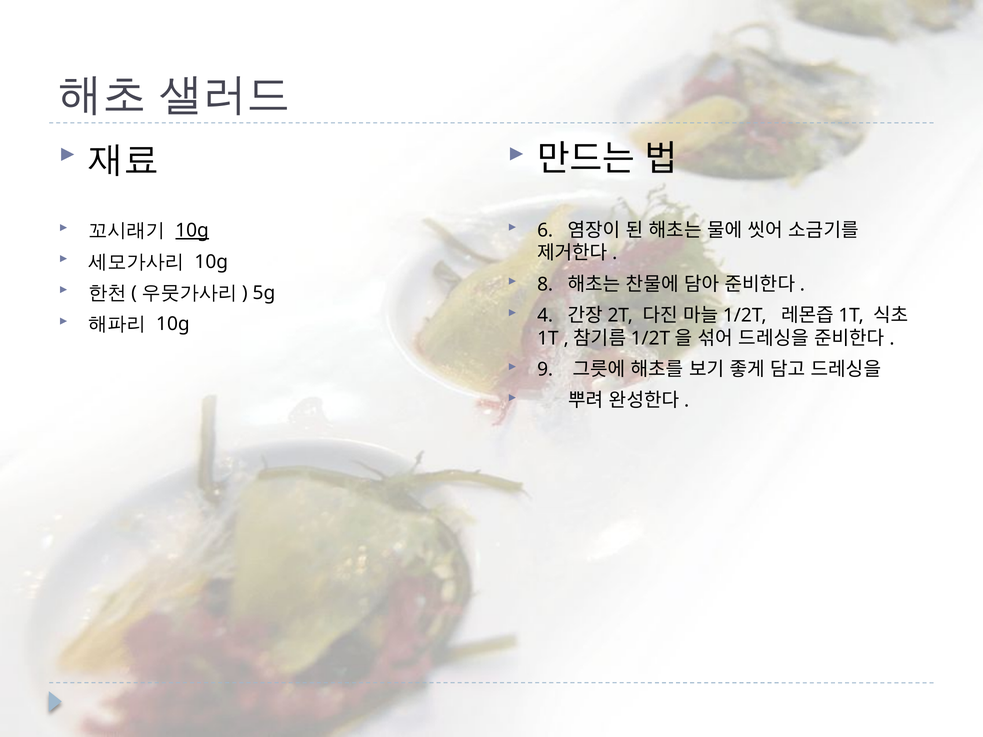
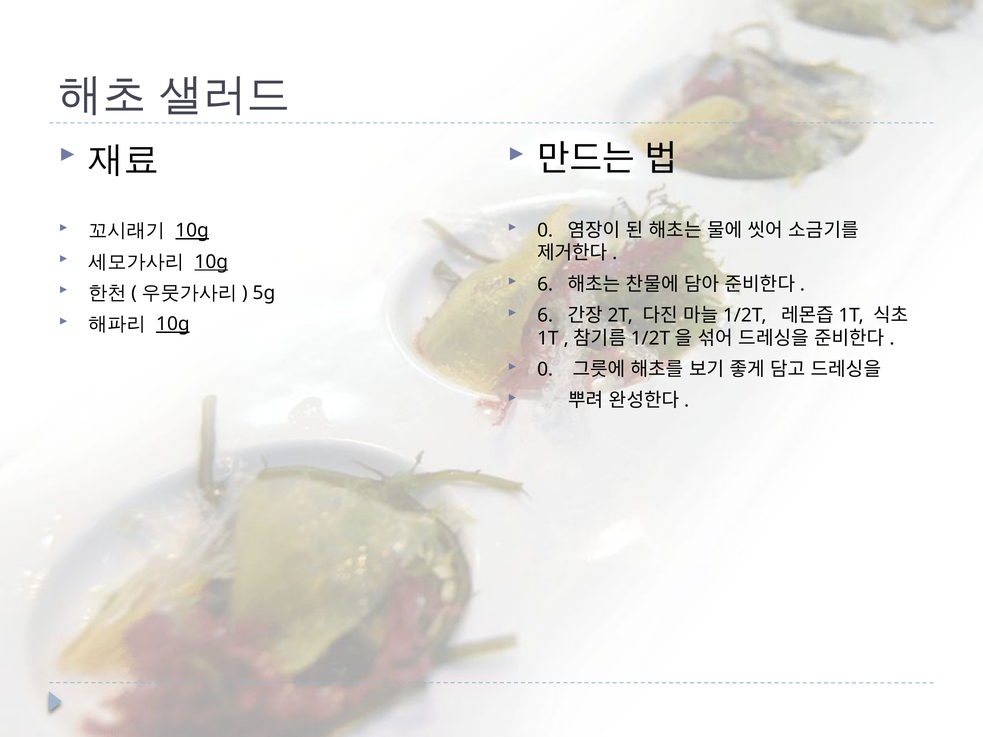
6 at (545, 230): 6 -> 0
10g at (211, 262) underline: none -> present
8 at (545, 284): 8 -> 6
4 at (545, 316): 4 -> 6
10g at (173, 324) underline: none -> present
9 at (545, 370): 9 -> 0
